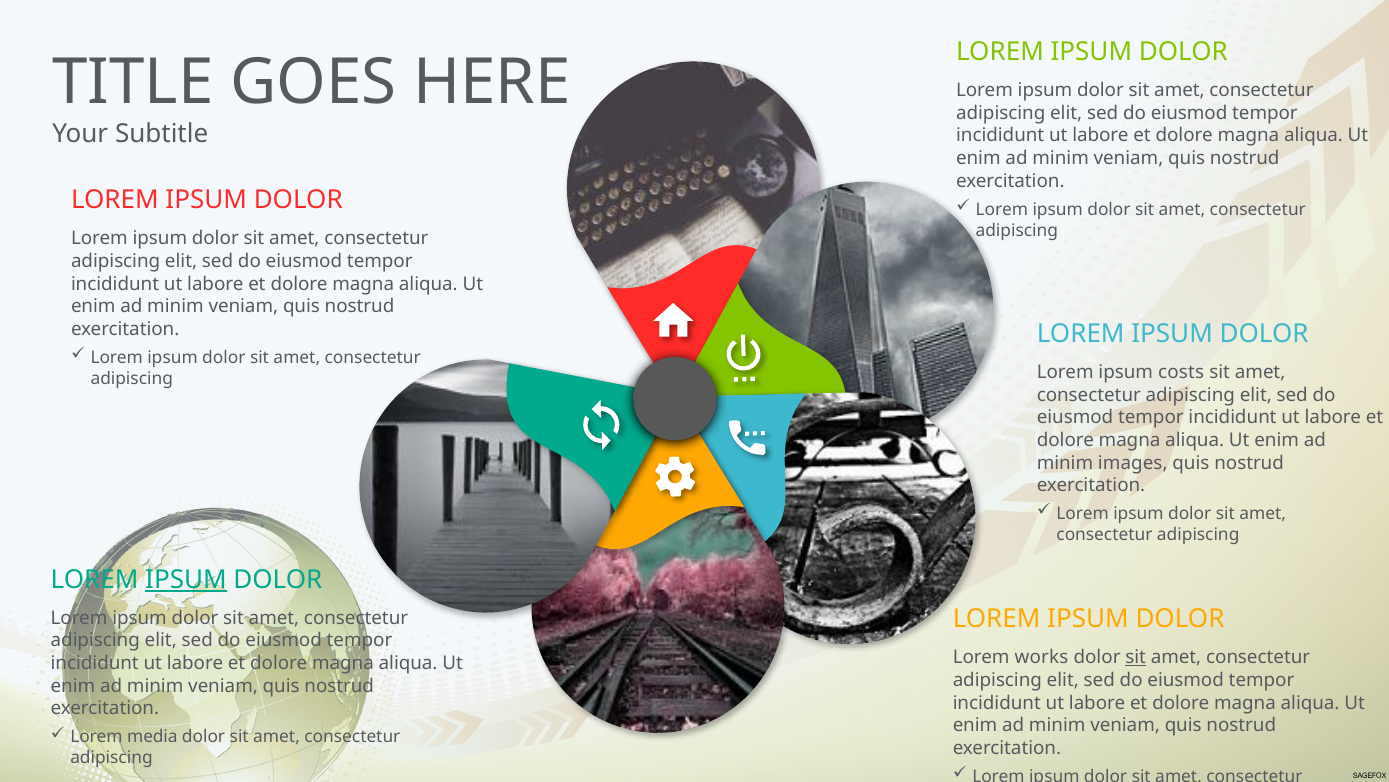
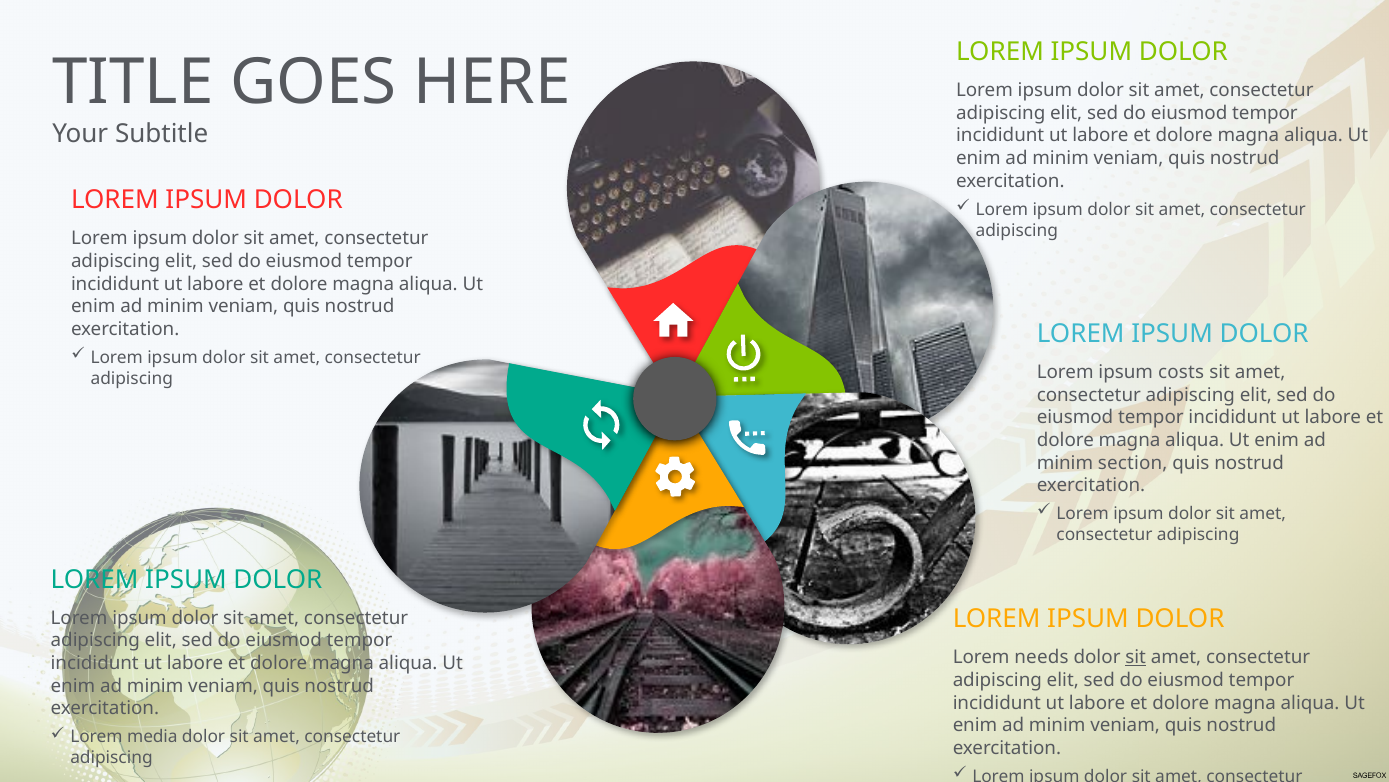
images: images -> section
IPSUM at (186, 579) underline: present -> none
works: works -> needs
